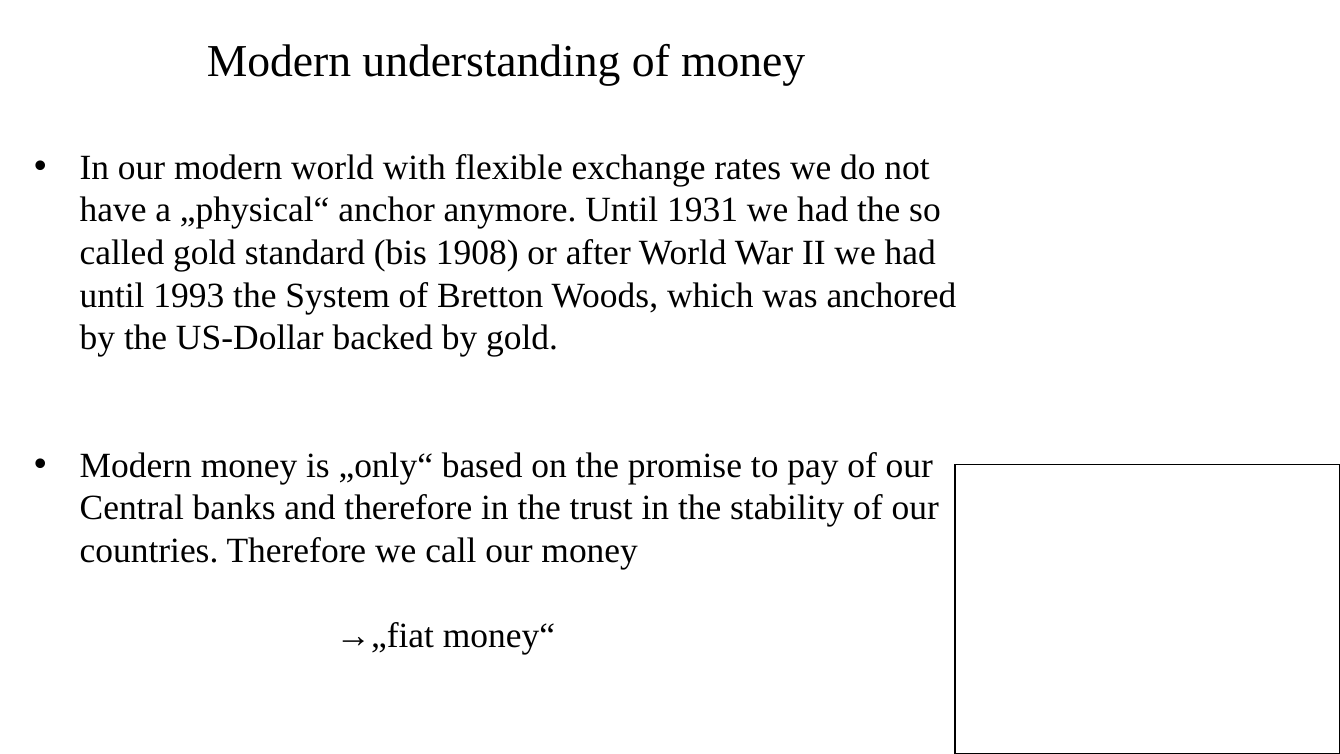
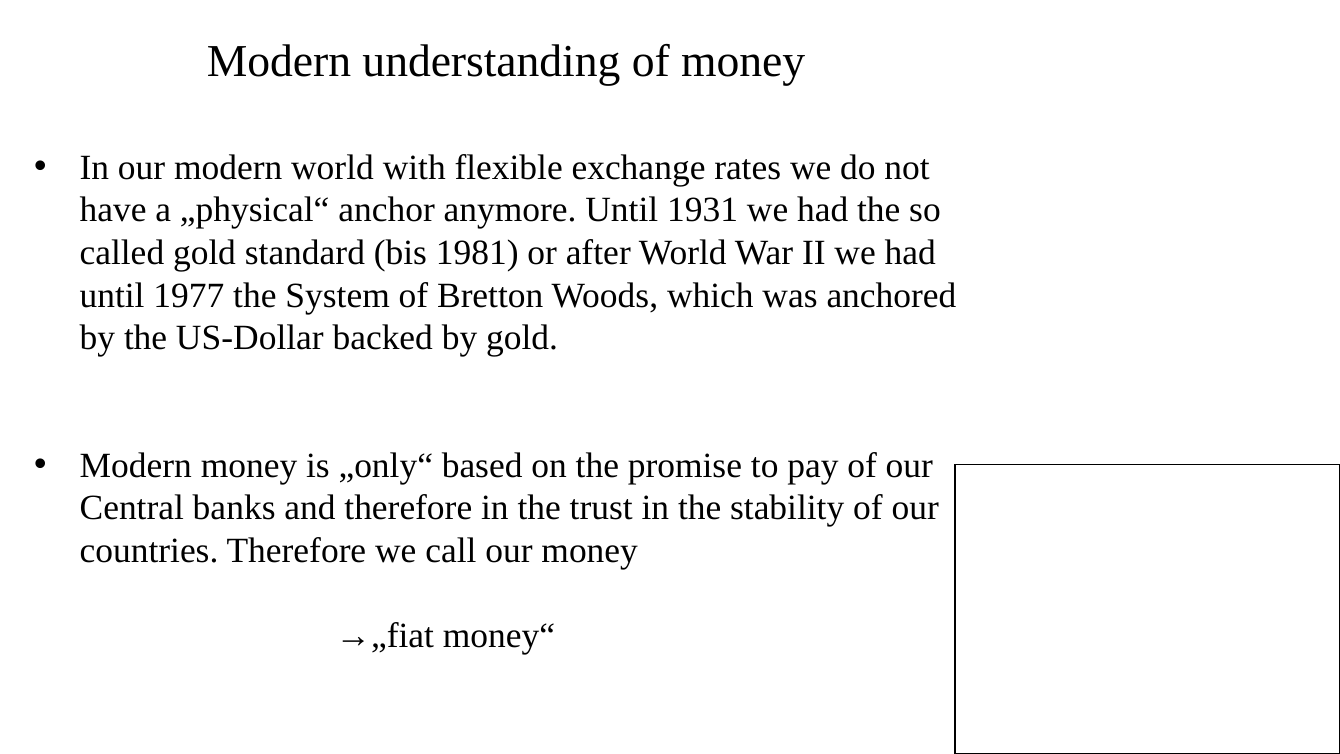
1908: 1908 -> 1981
1993: 1993 -> 1977
